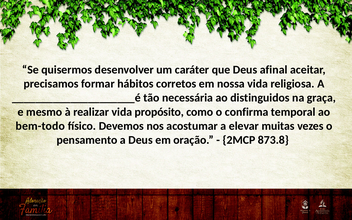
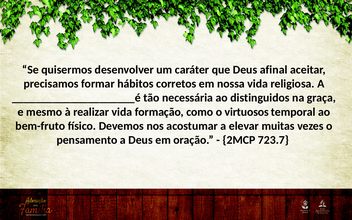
propósito: propósito -> formação
confirma: confirma -> virtuosos
bem-todo: bem-todo -> bem-fruto
873.8: 873.8 -> 723.7
